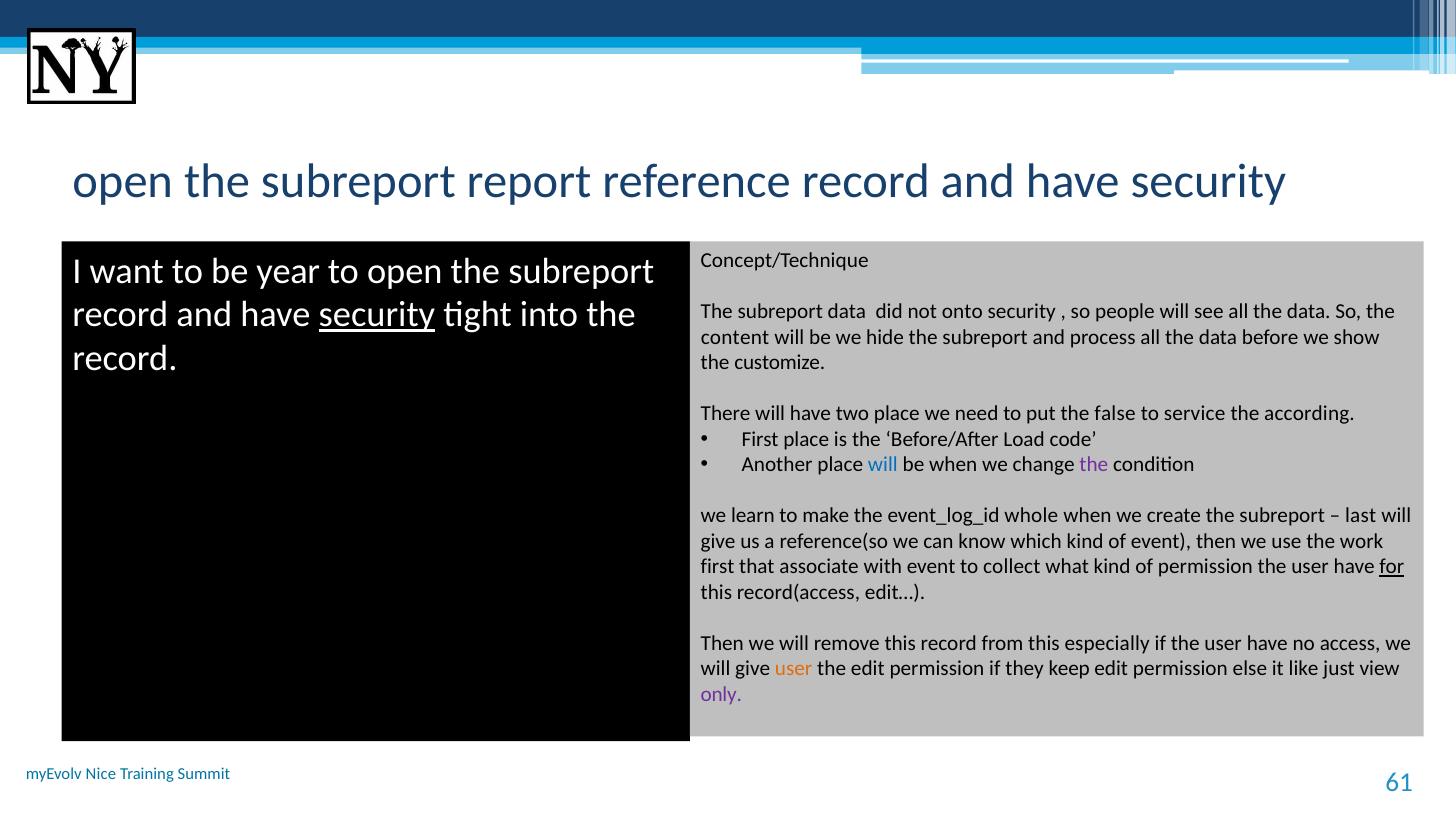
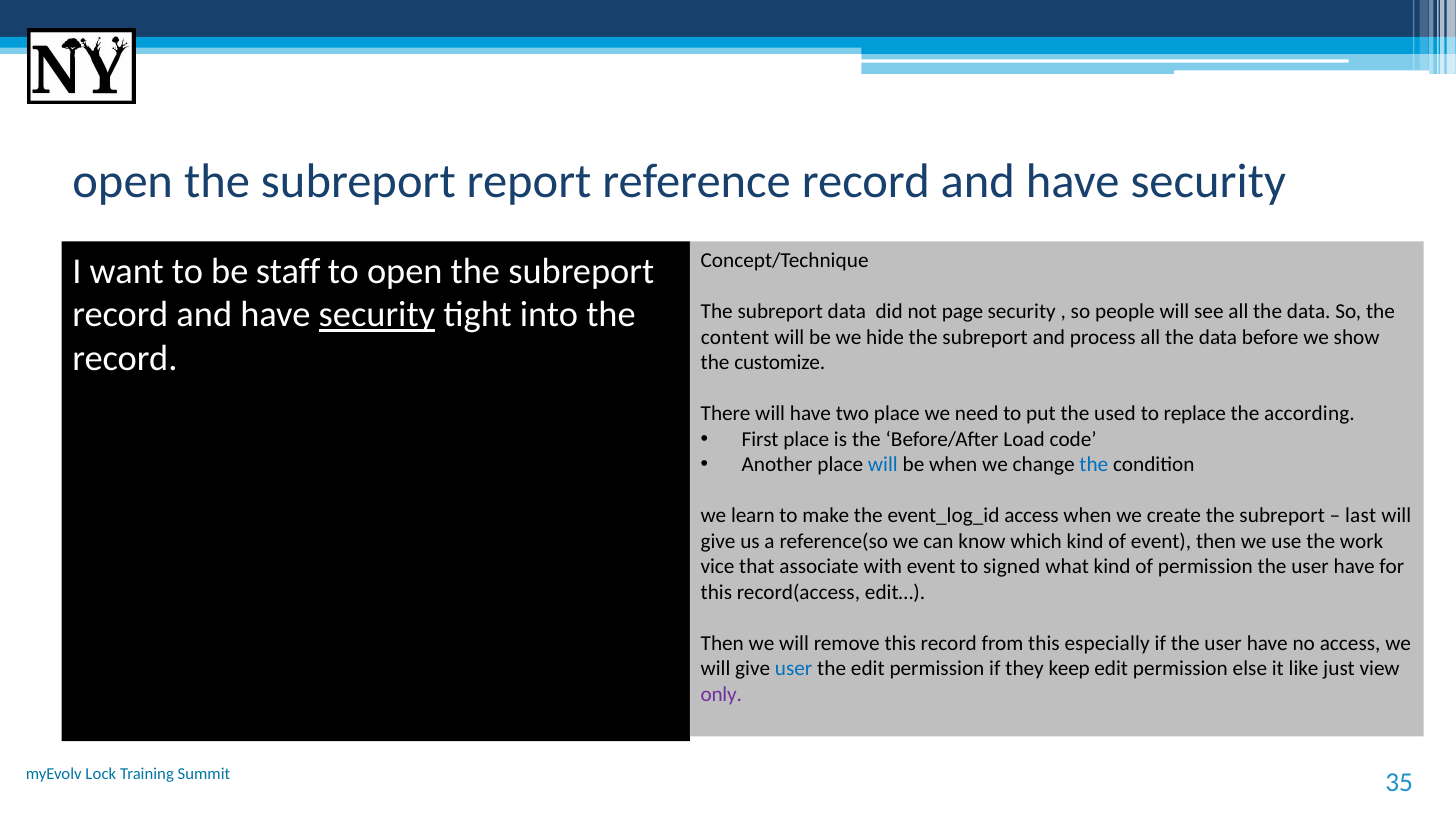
year: year -> staff
onto: onto -> page
false: false -> used
service: service -> replace
the at (1094, 465) colour: purple -> blue
event_log_id whole: whole -> access
first at (718, 567): first -> vice
collect: collect -> signed
for underline: present -> none
user at (794, 669) colour: orange -> blue
Nice: Nice -> Lock
61: 61 -> 35
